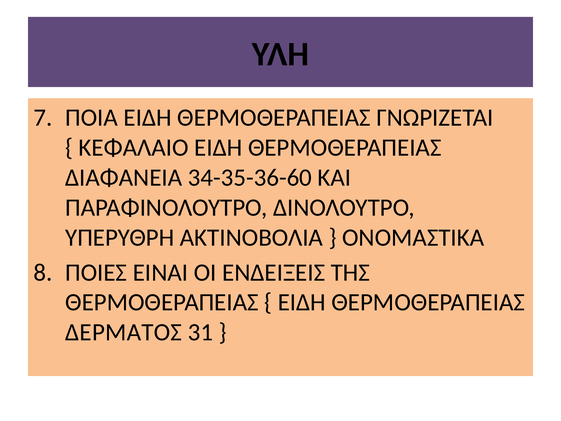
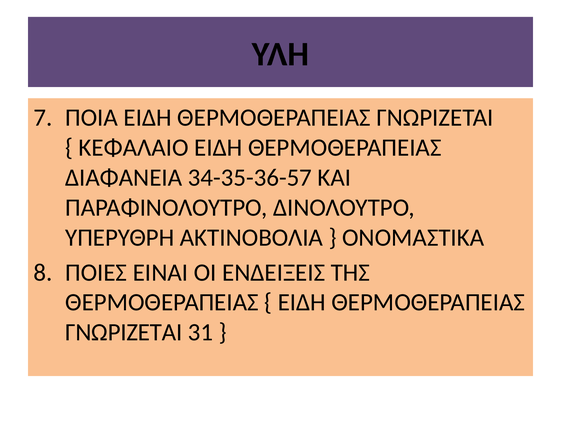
34-35-36-60: 34-35-36-60 -> 34-35-36-57
ΔΕΡΜΑΤΟΣ at (124, 332): ΔΕΡΜΑΤΟΣ -> ΓΝΩΡΙΖΕΤΑΙ
